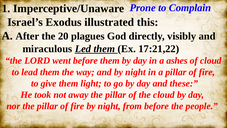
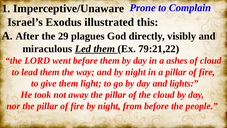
20: 20 -> 29
17:21,22: 17:21,22 -> 79:21,22
these: these -> lights
